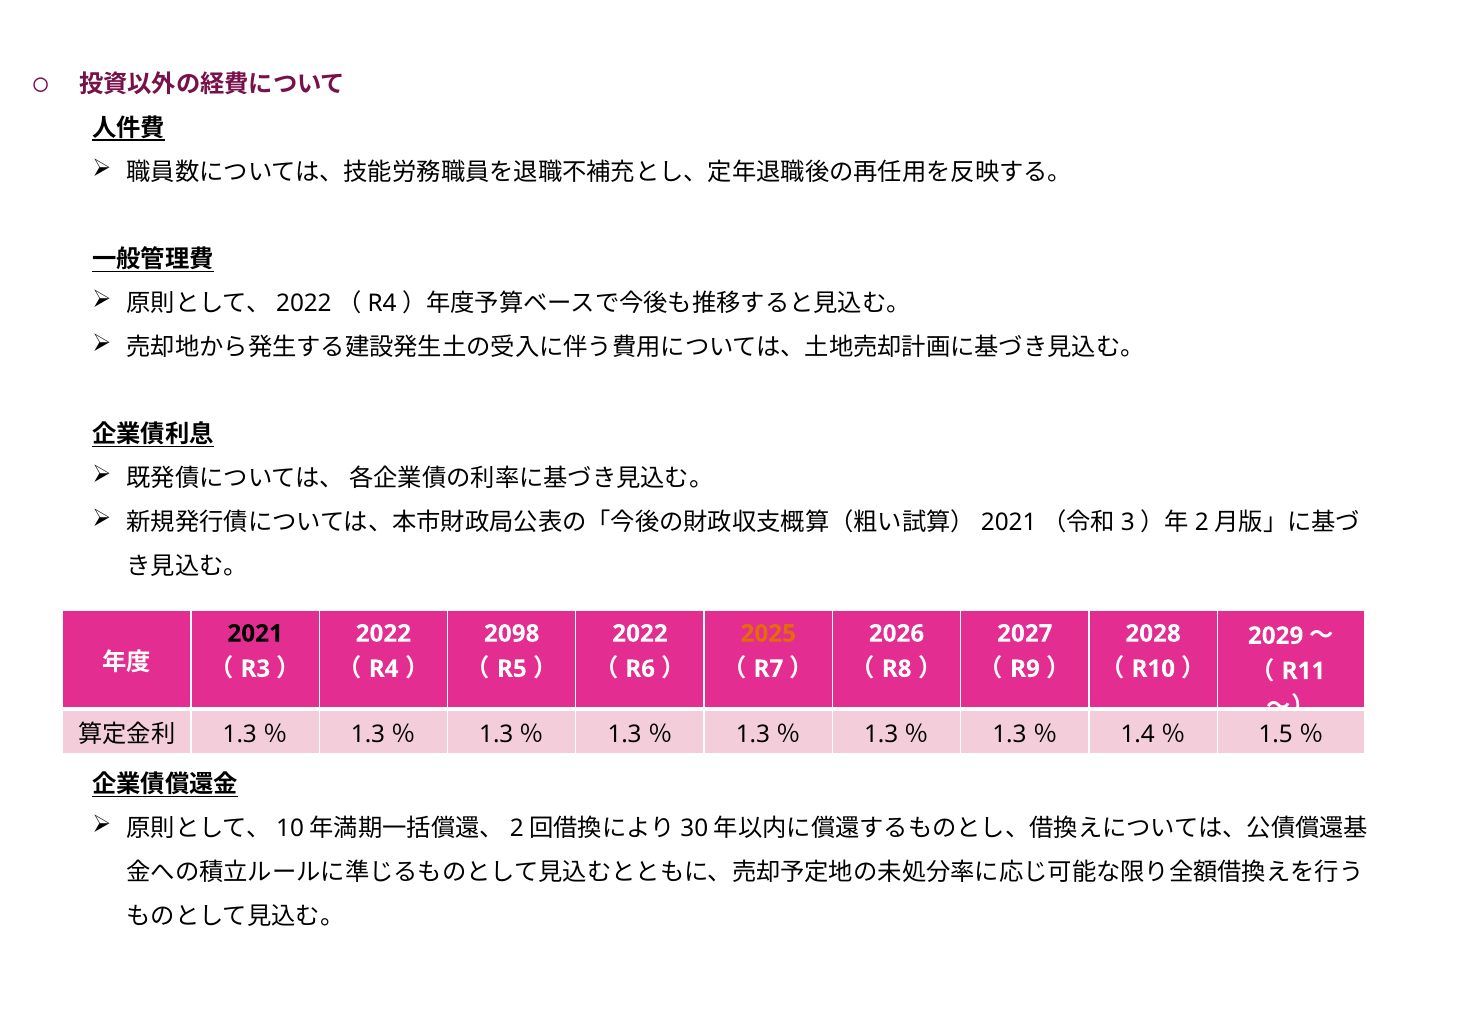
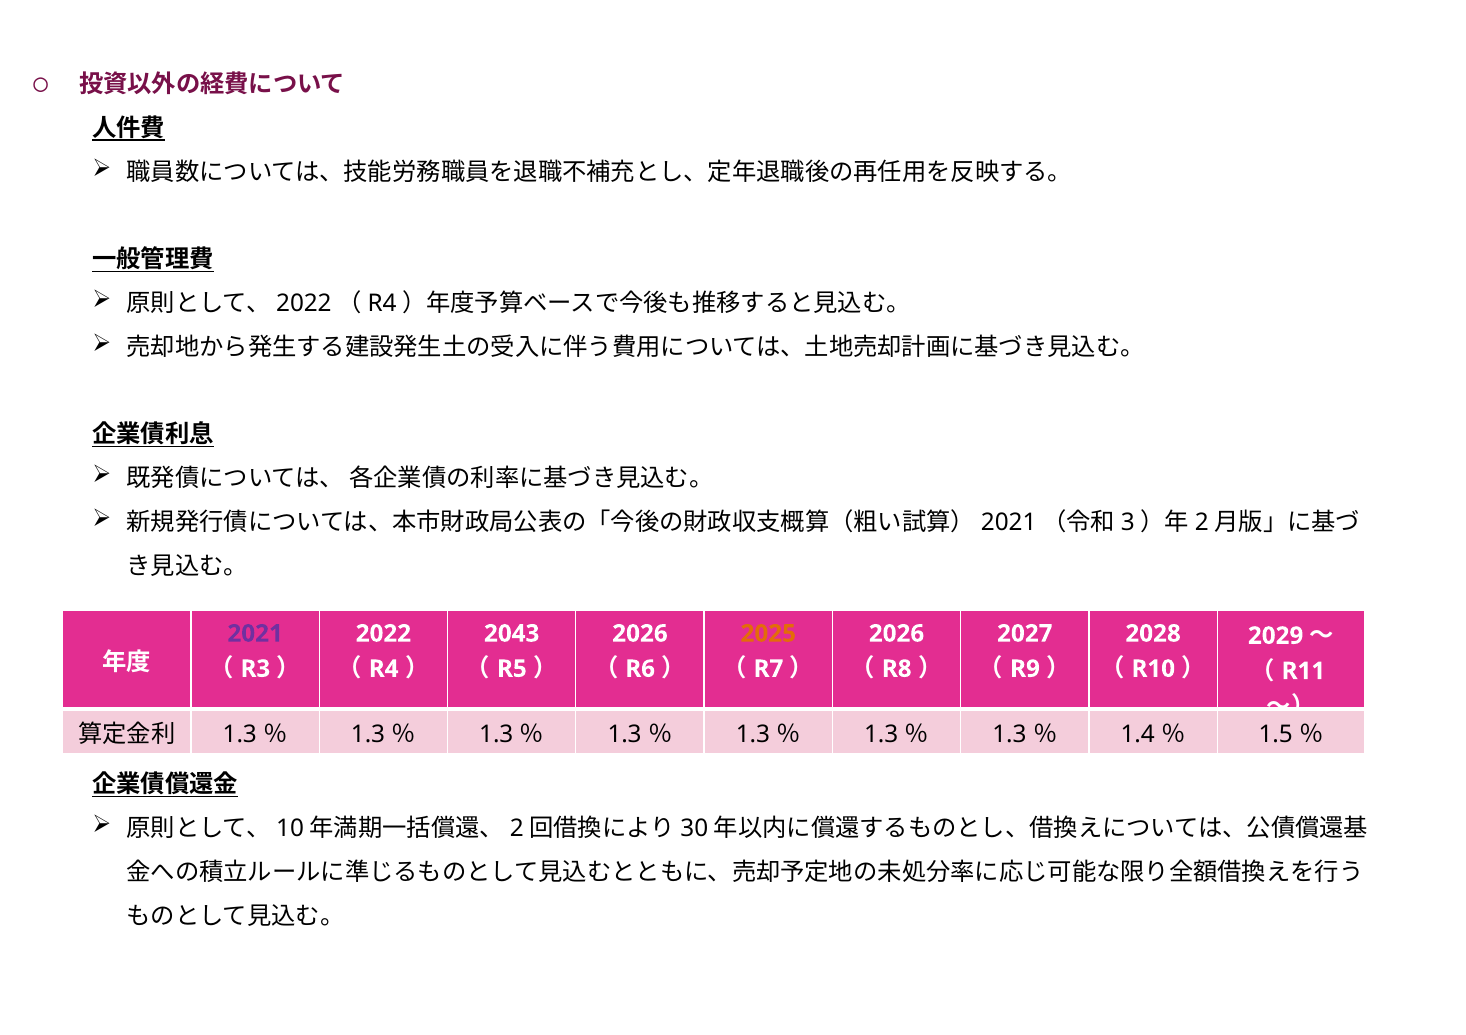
2021 colour: black -> purple
2098: 2098 -> 2043
2022 at (640, 634): 2022 -> 2026
